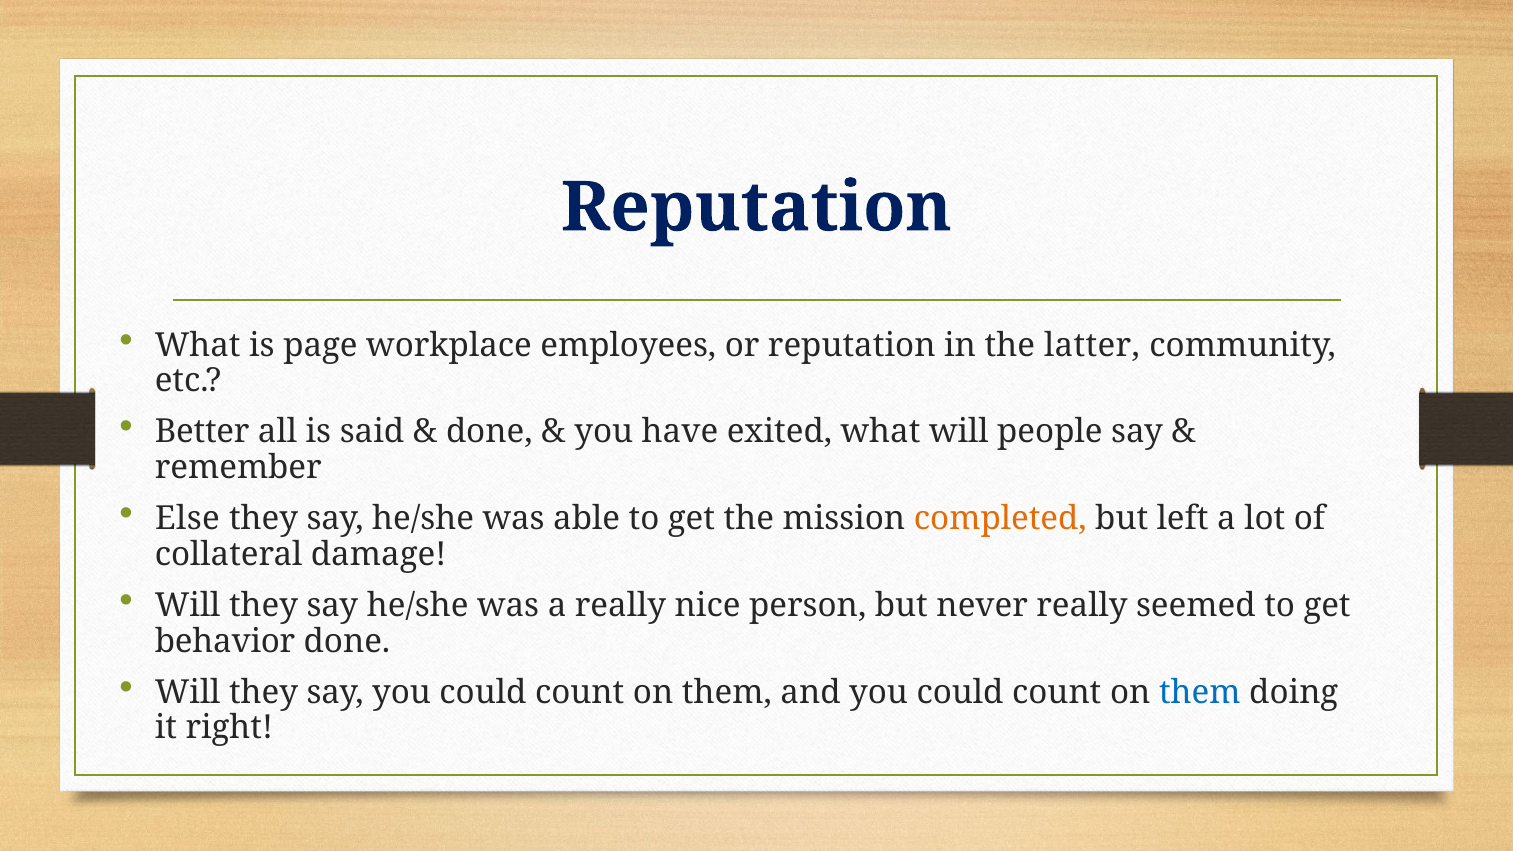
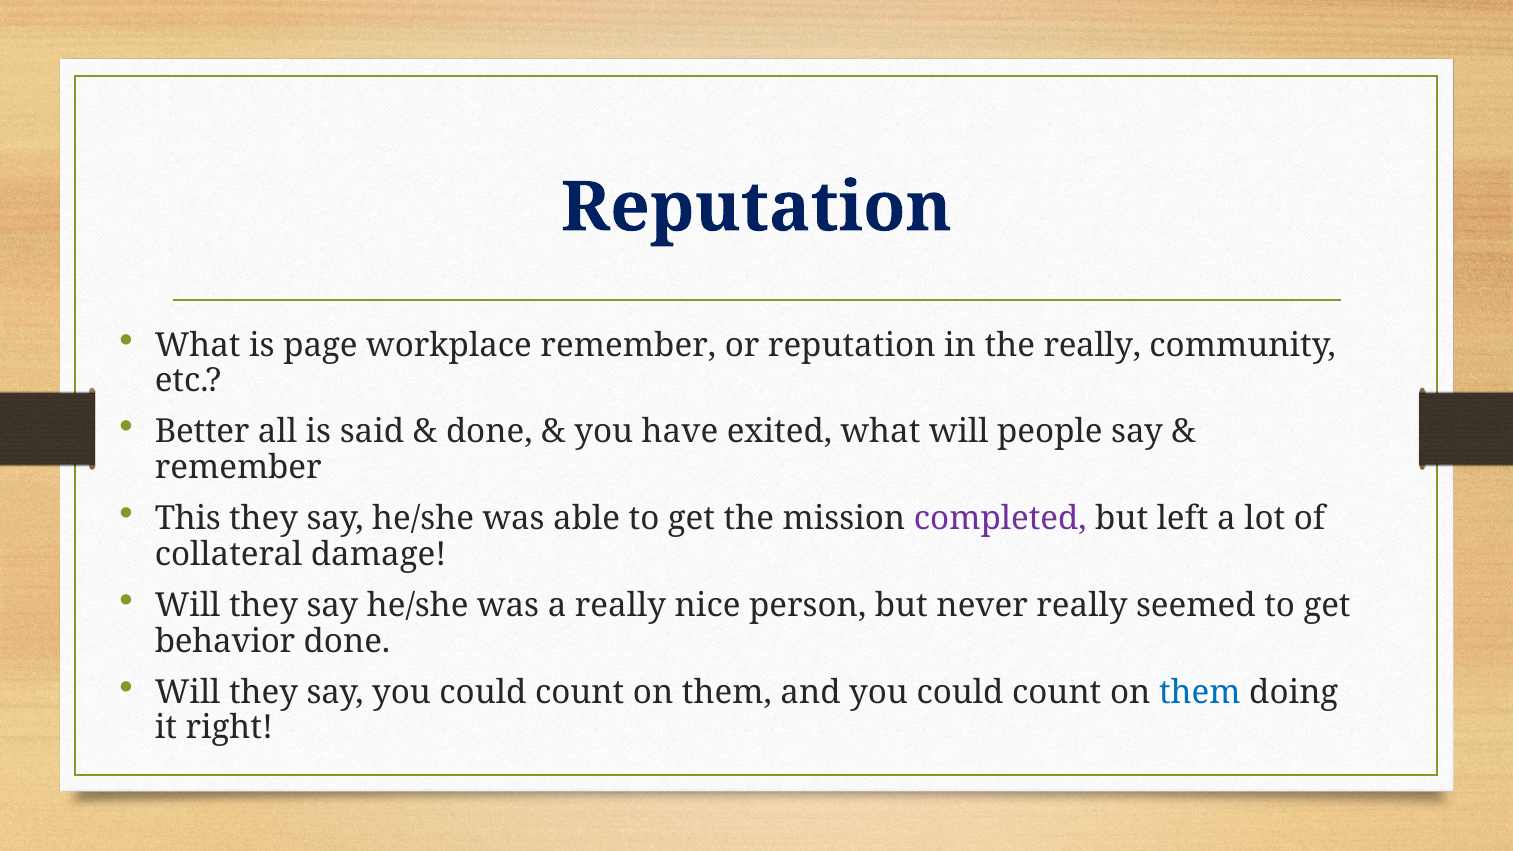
workplace employees: employees -> remember
the latter: latter -> really
Else: Else -> This
completed colour: orange -> purple
